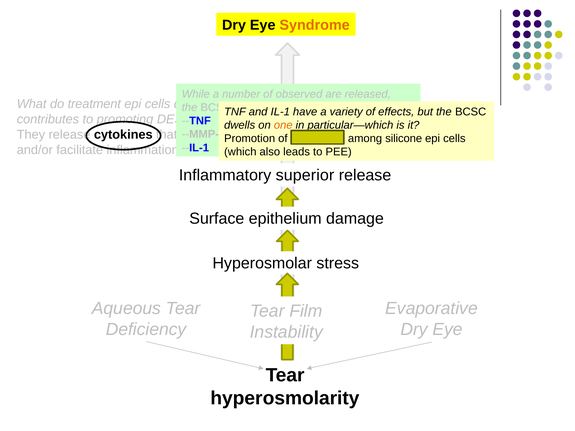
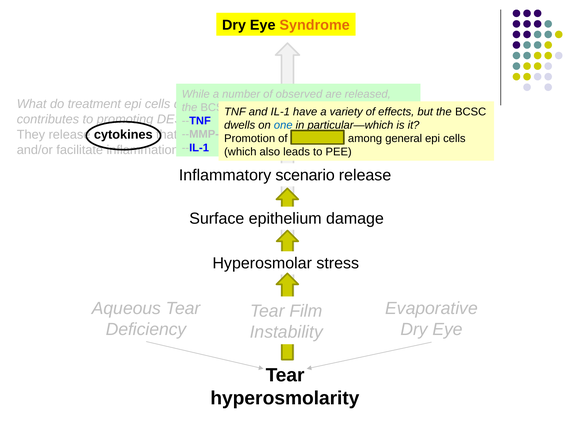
one colour: orange -> blue
silicone: silicone -> general
superior: superior -> scenario
